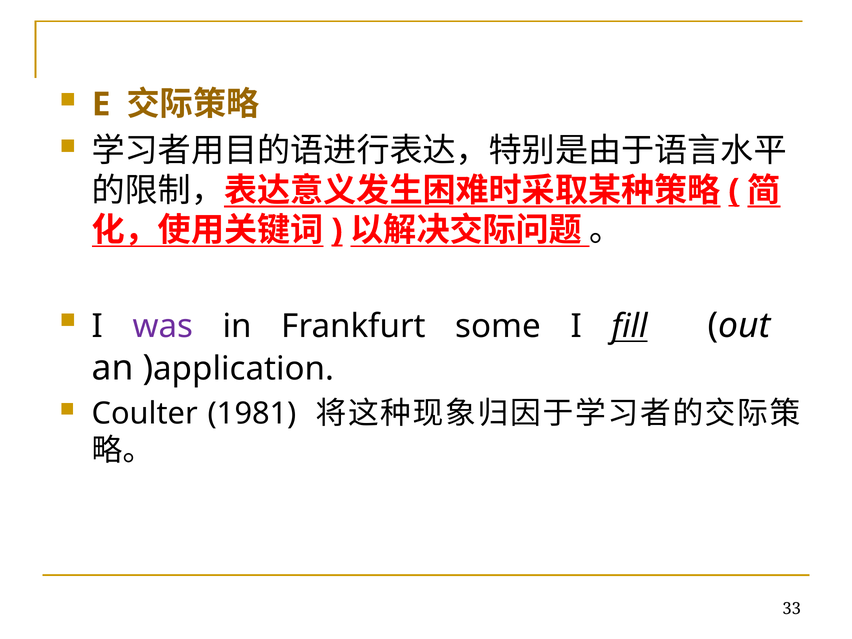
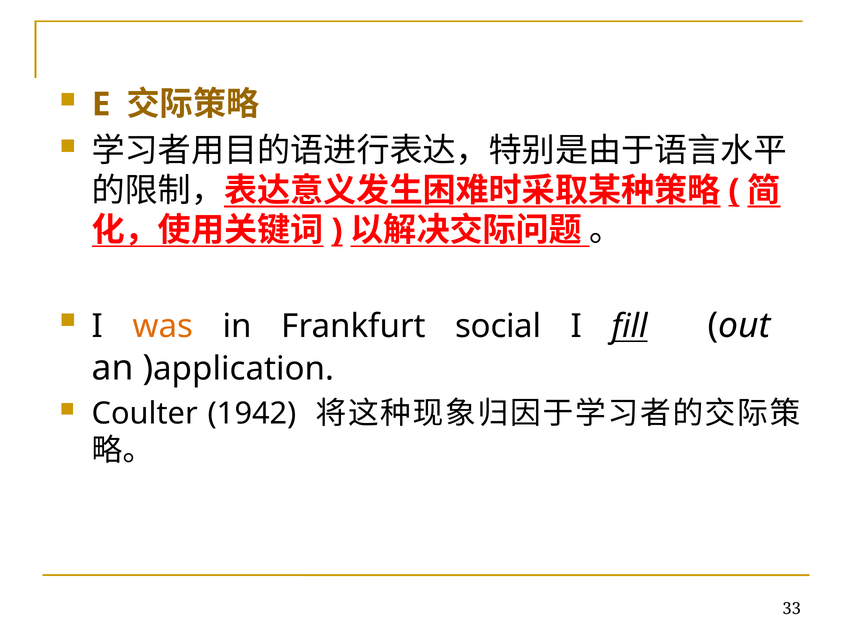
was colour: purple -> orange
some: some -> social
1981: 1981 -> 1942
